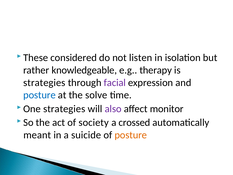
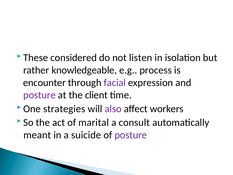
therapy: therapy -> process
strategies at (44, 82): strategies -> encounter
posture at (39, 95) colour: blue -> purple
solve: solve -> client
monitor: monitor -> workers
society: society -> marital
crossed: crossed -> consult
posture at (131, 135) colour: orange -> purple
